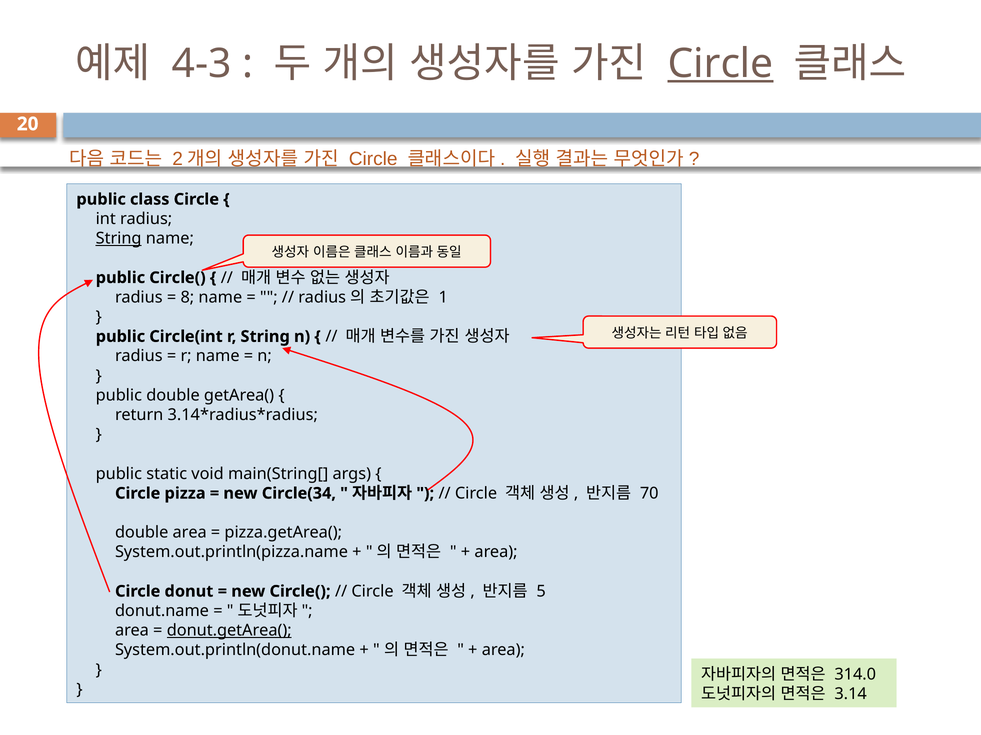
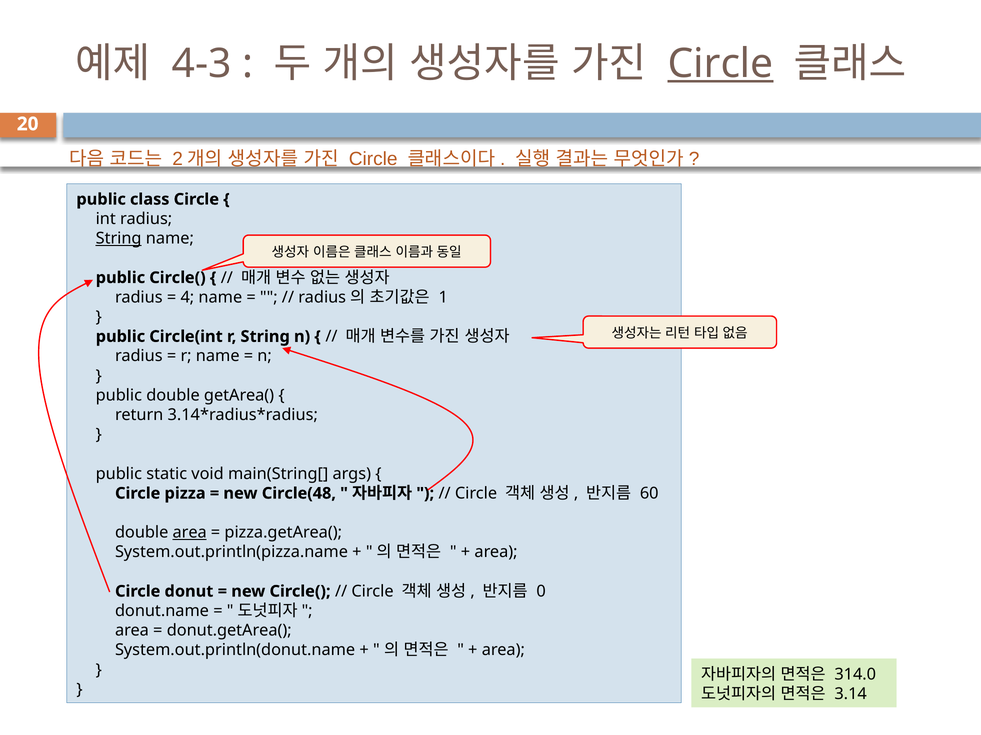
8: 8 -> 4
Circle(34: Circle(34 -> Circle(48
70: 70 -> 60
area at (190, 533) underline: none -> present
5: 5 -> 0
donut.getArea( underline: present -> none
